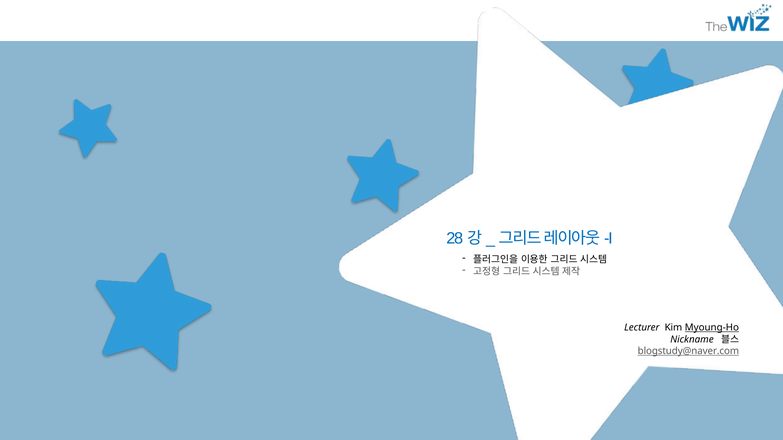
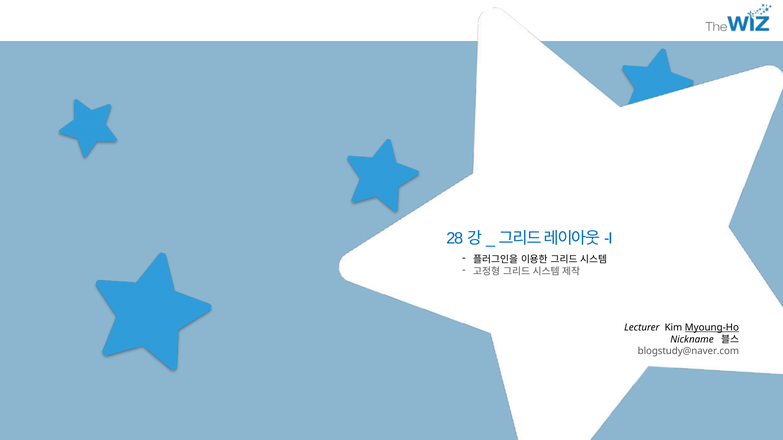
blogstudy@naver.com underline: present -> none
